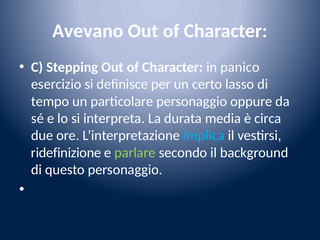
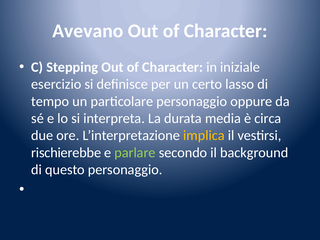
panico: panico -> iniziale
implica colour: light blue -> yellow
ridefinizione: ridefinizione -> rischierebbe
